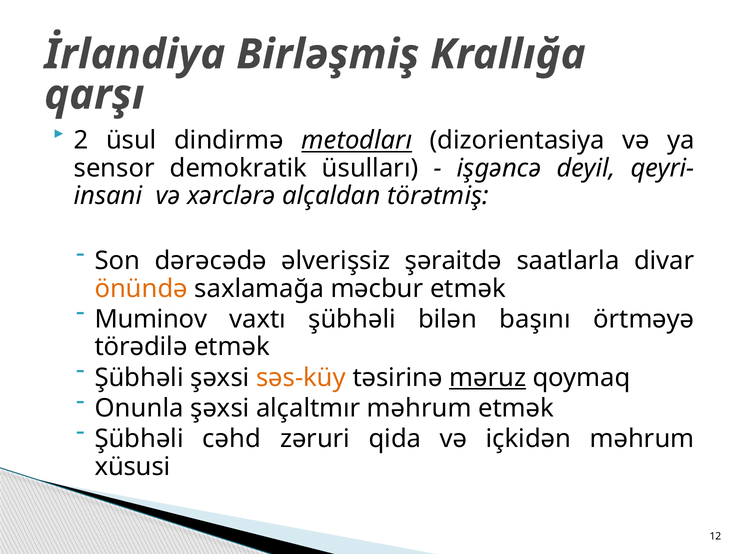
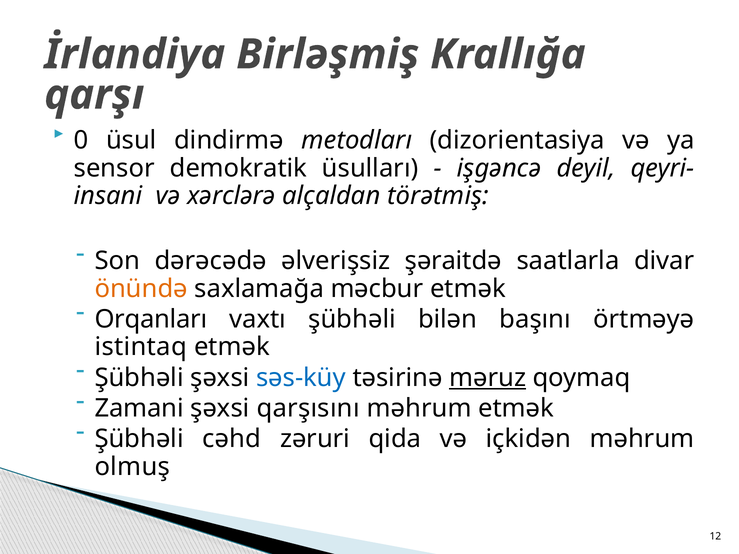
2: 2 -> 0
metodları underline: present -> none
Muminov: Muminov -> Orqanları
törədilə: törədilə -> istintaq
səs-küy colour: orange -> blue
Onunla: Onunla -> Zamani
alçaltmır: alçaltmır -> qarşısını
xüsusi: xüsusi -> olmuş
